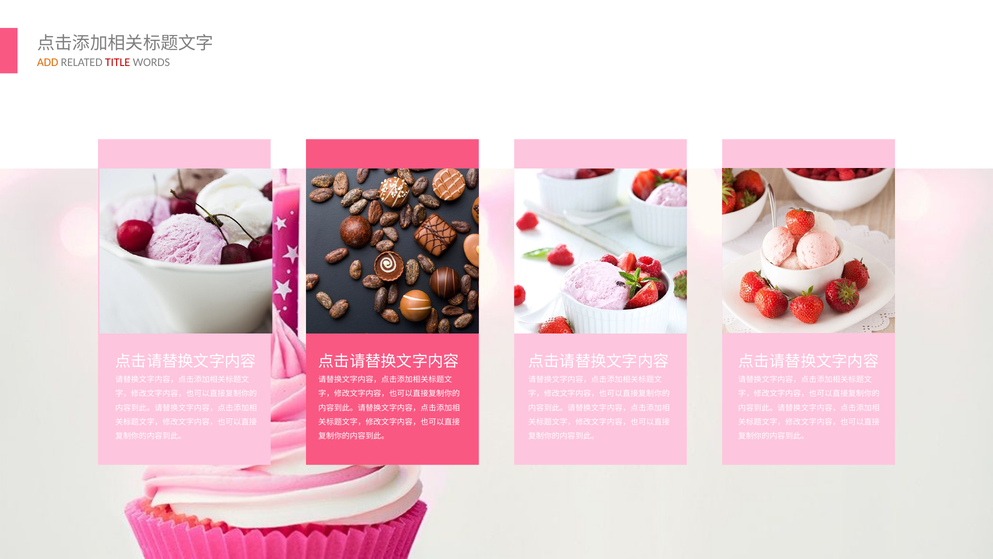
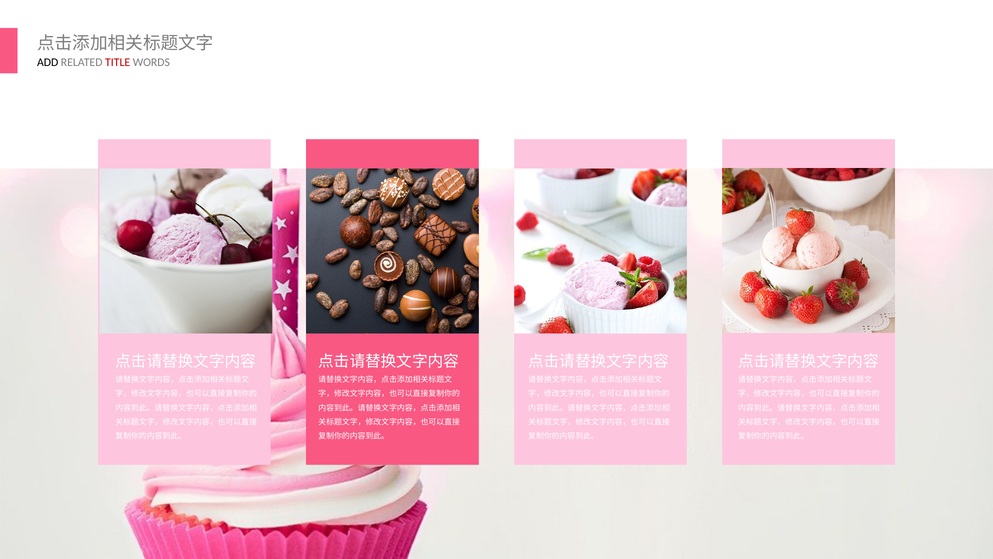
ADD colour: orange -> black
